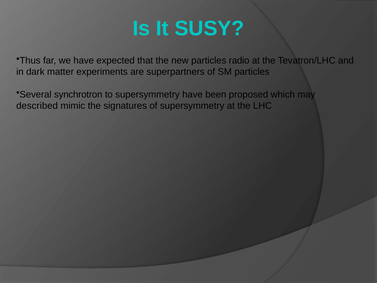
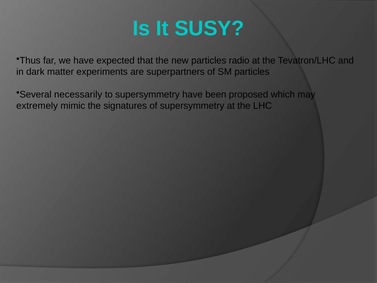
synchrotron: synchrotron -> necessarily
described: described -> extremely
